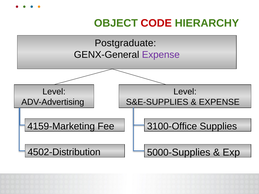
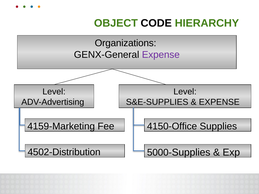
CODE colour: red -> black
Postgraduate: Postgraduate -> Organizations
3100-Office: 3100-Office -> 4150-Office
